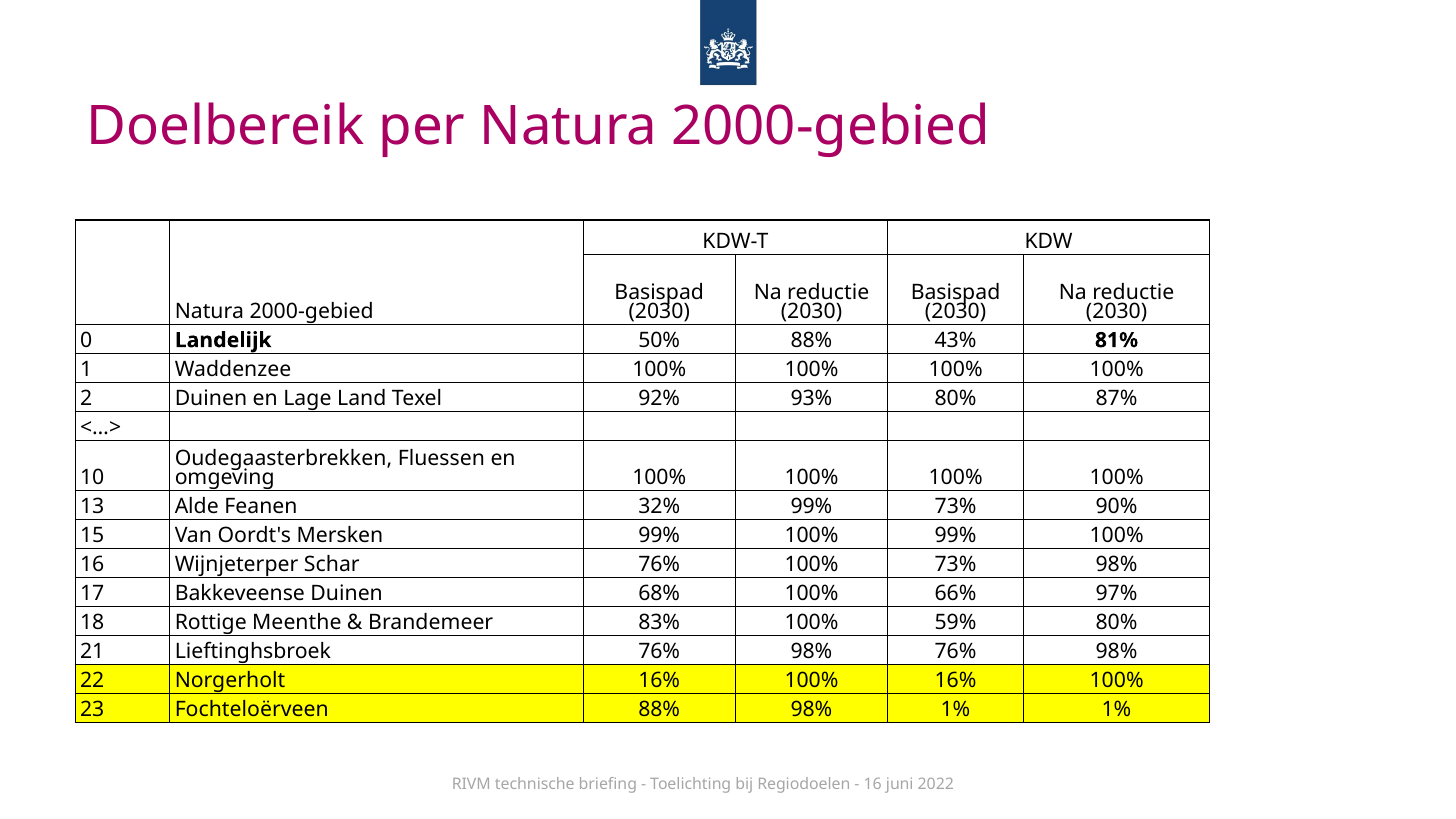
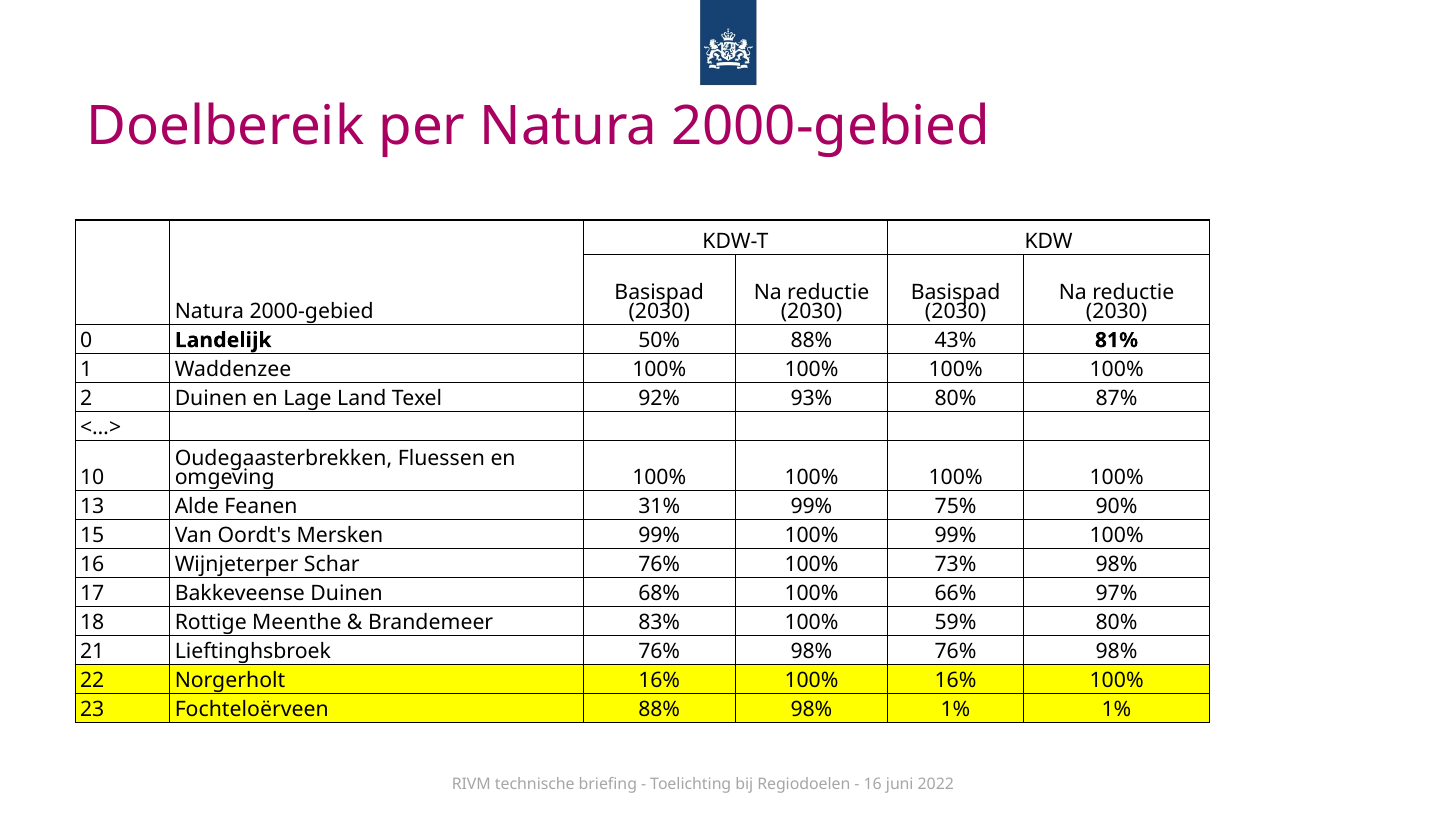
32%: 32% -> 31%
99% 73%: 73% -> 75%
